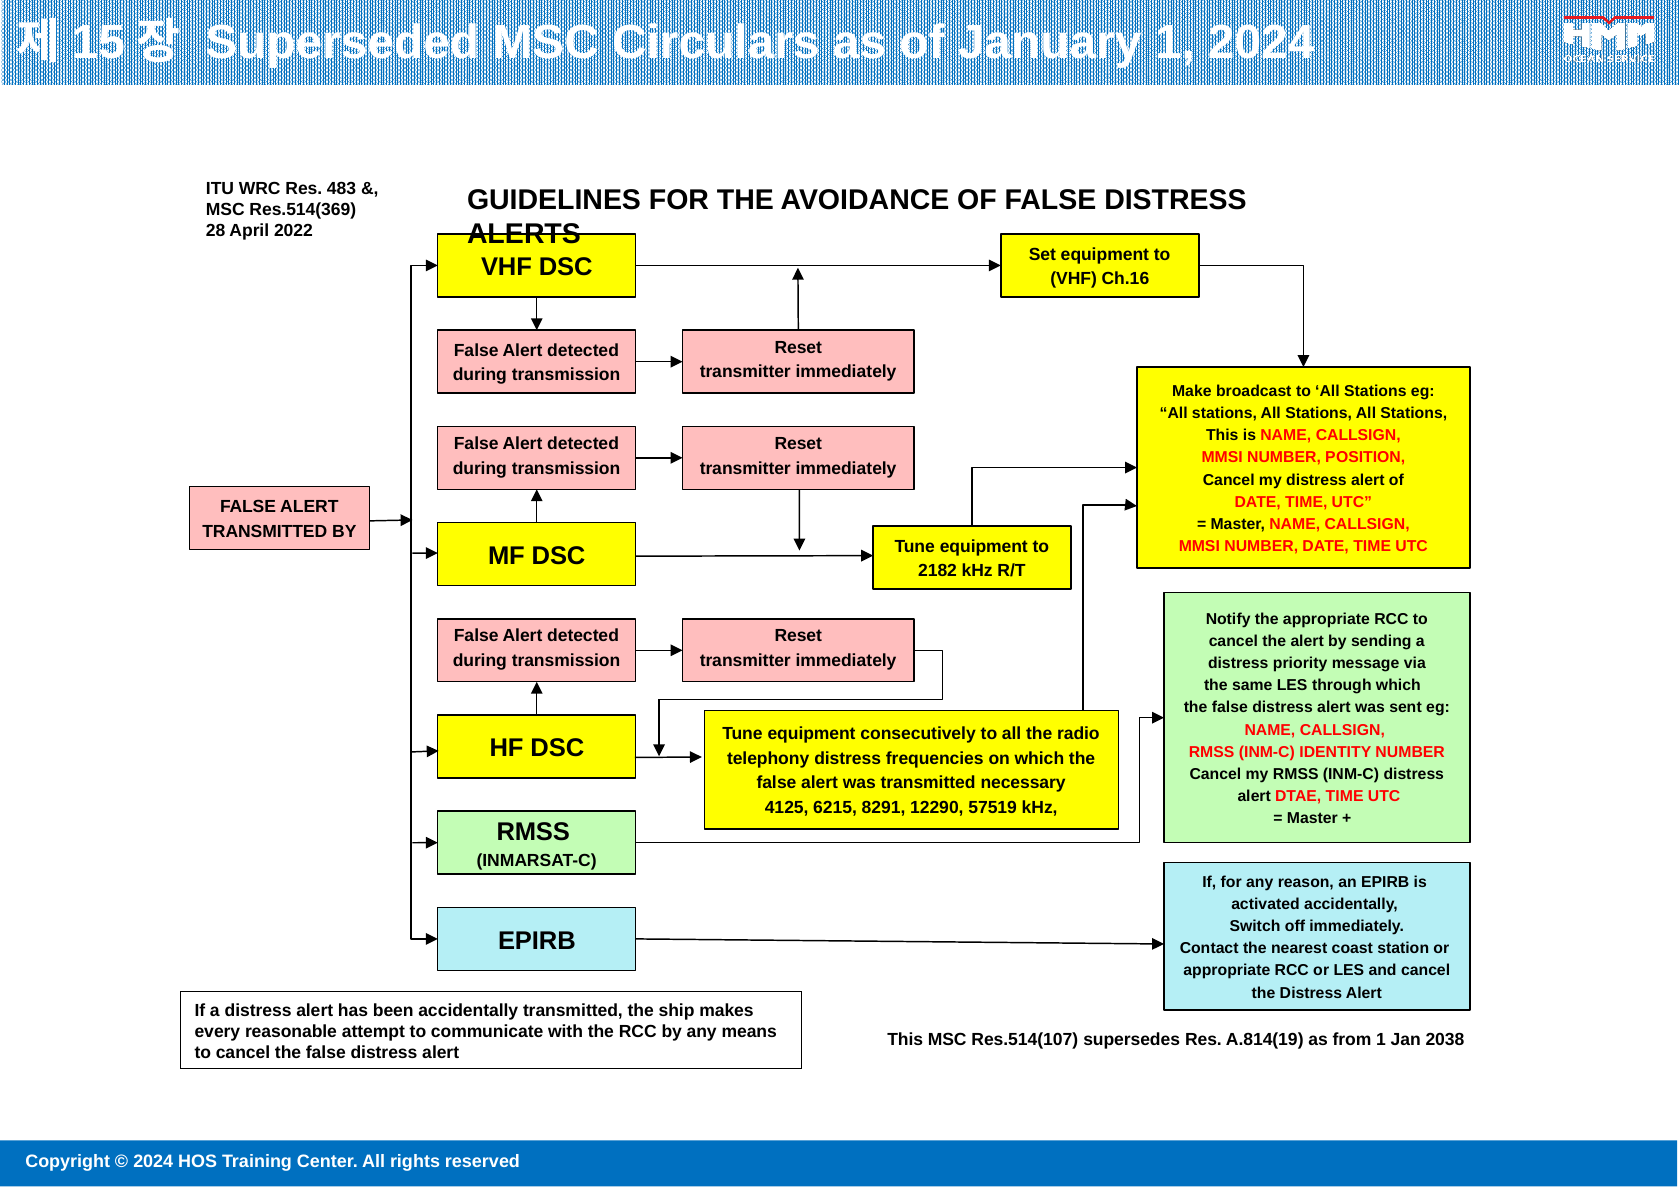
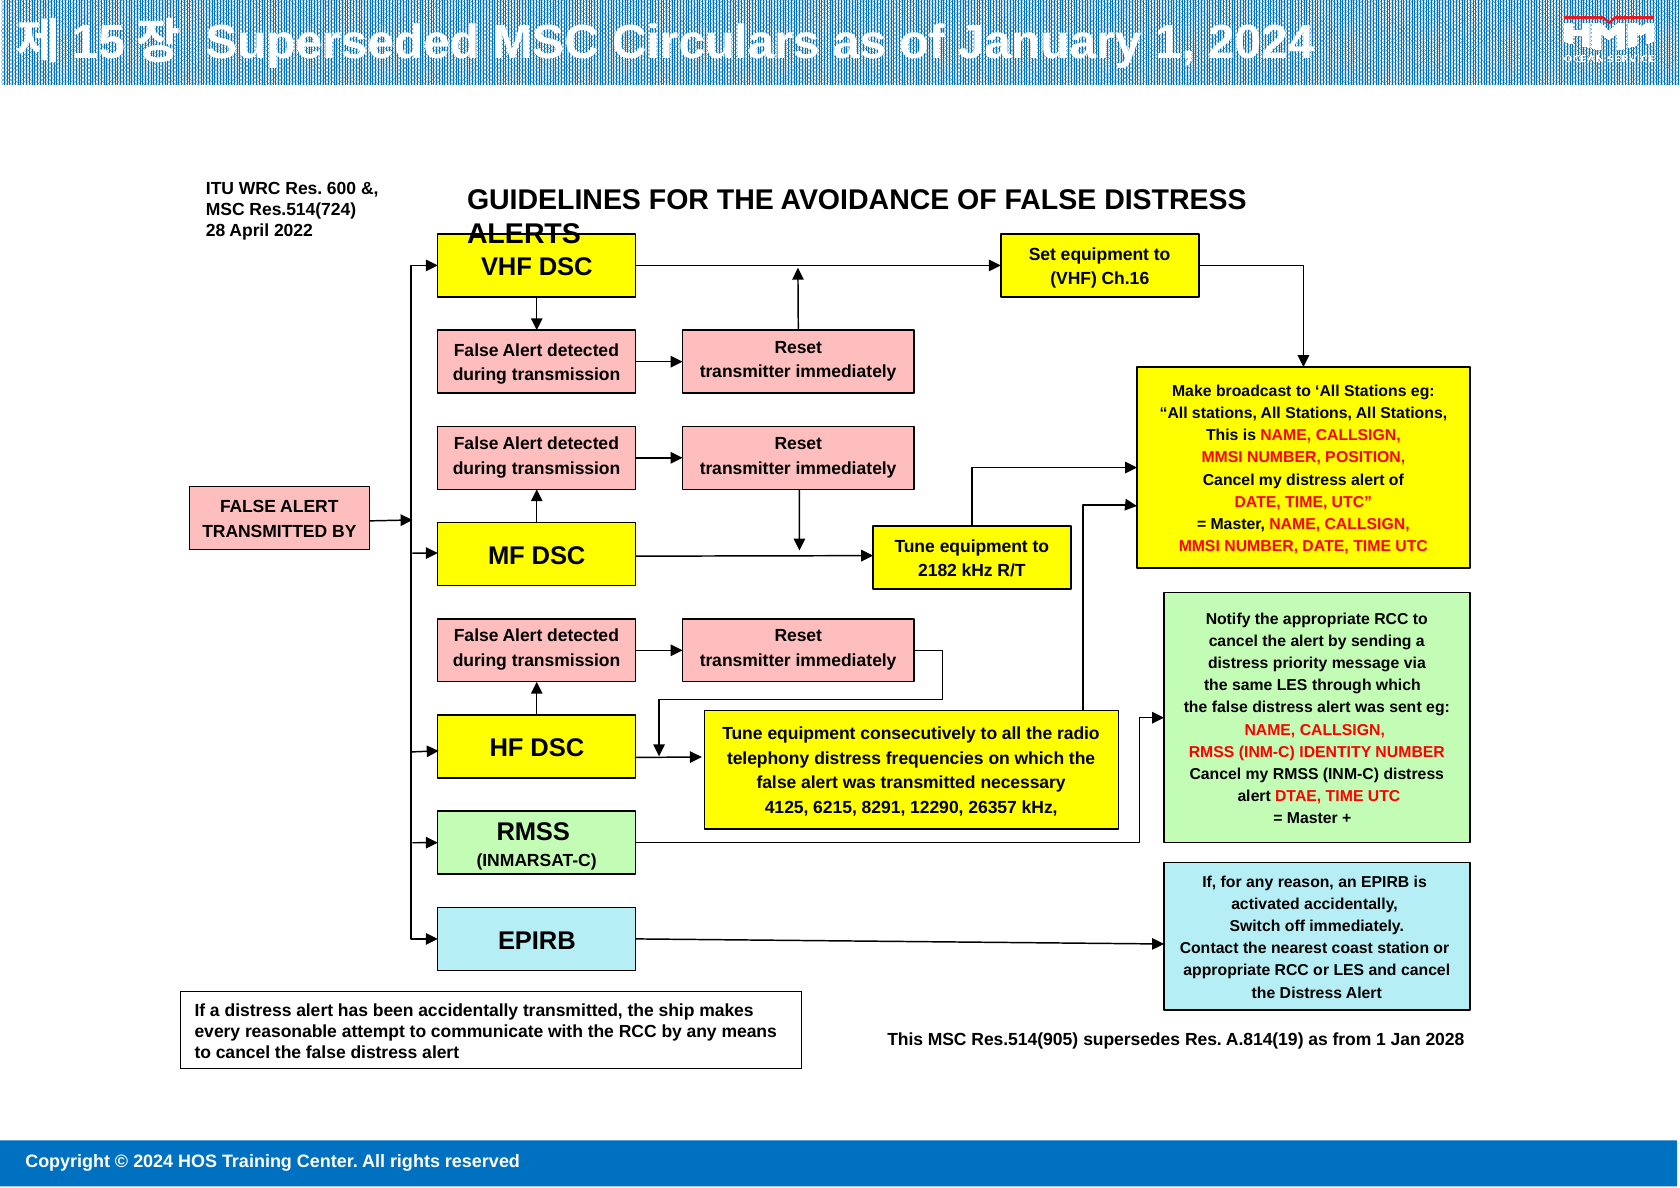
483: 483 -> 600
Res.514(369: Res.514(369 -> Res.514(724
57519: 57519 -> 26357
Res.514(107: Res.514(107 -> Res.514(905
2038: 2038 -> 2028
